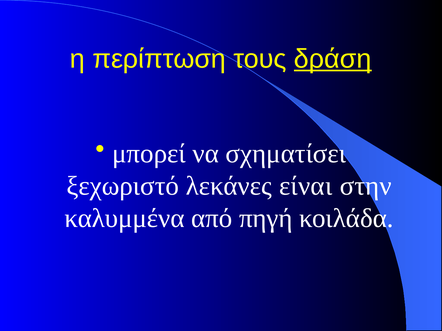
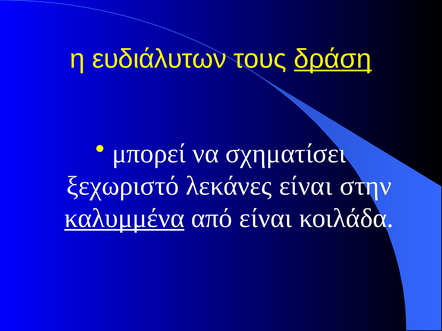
περίπτωση: περίπτωση -> ευδιάλυτων
καλυμμένα underline: none -> present
από πηγή: πηγή -> είναι
